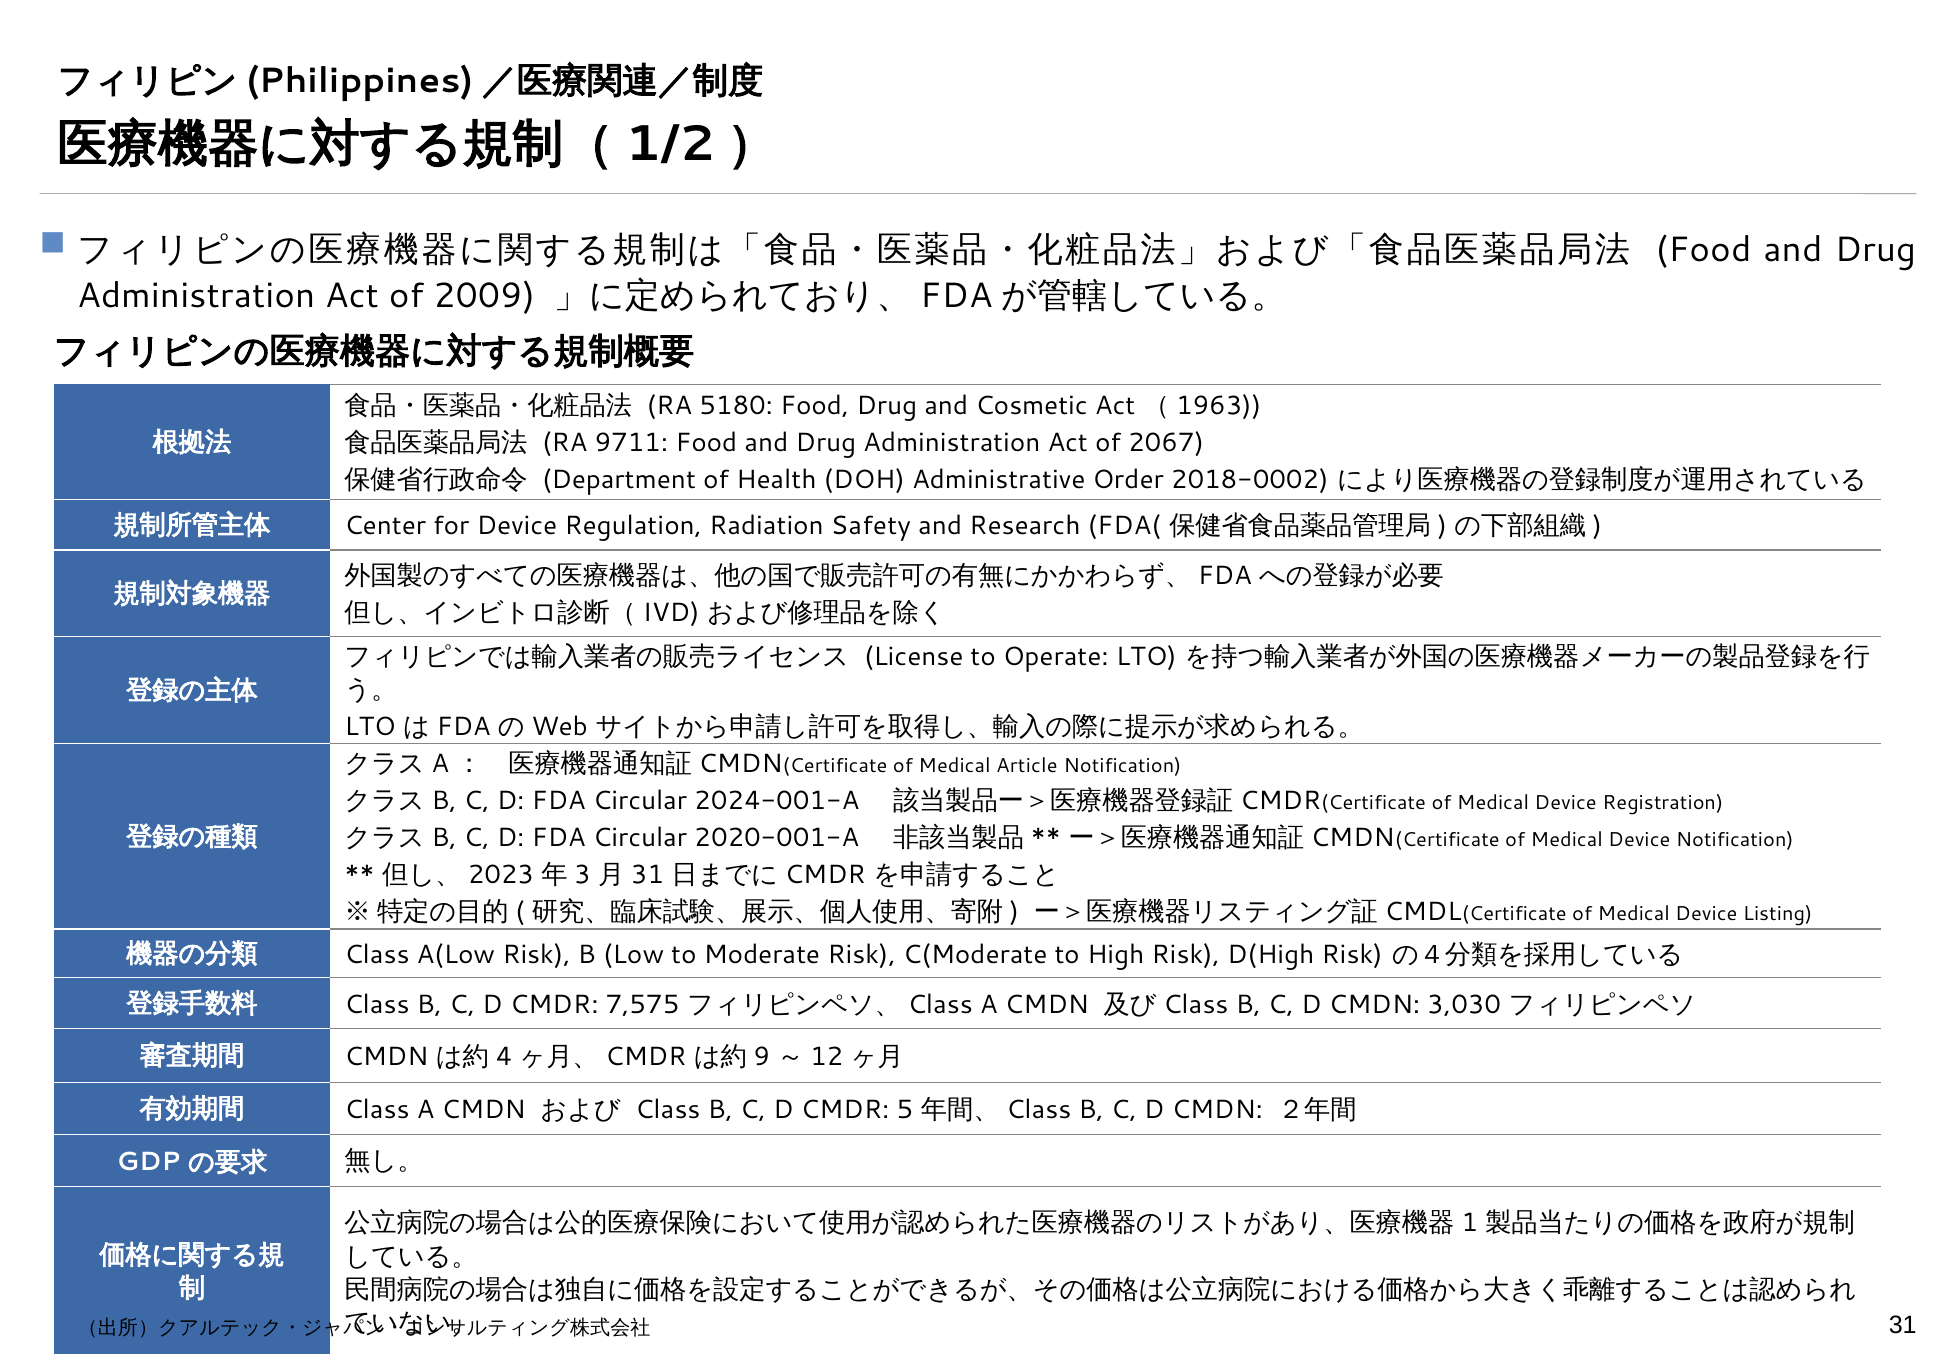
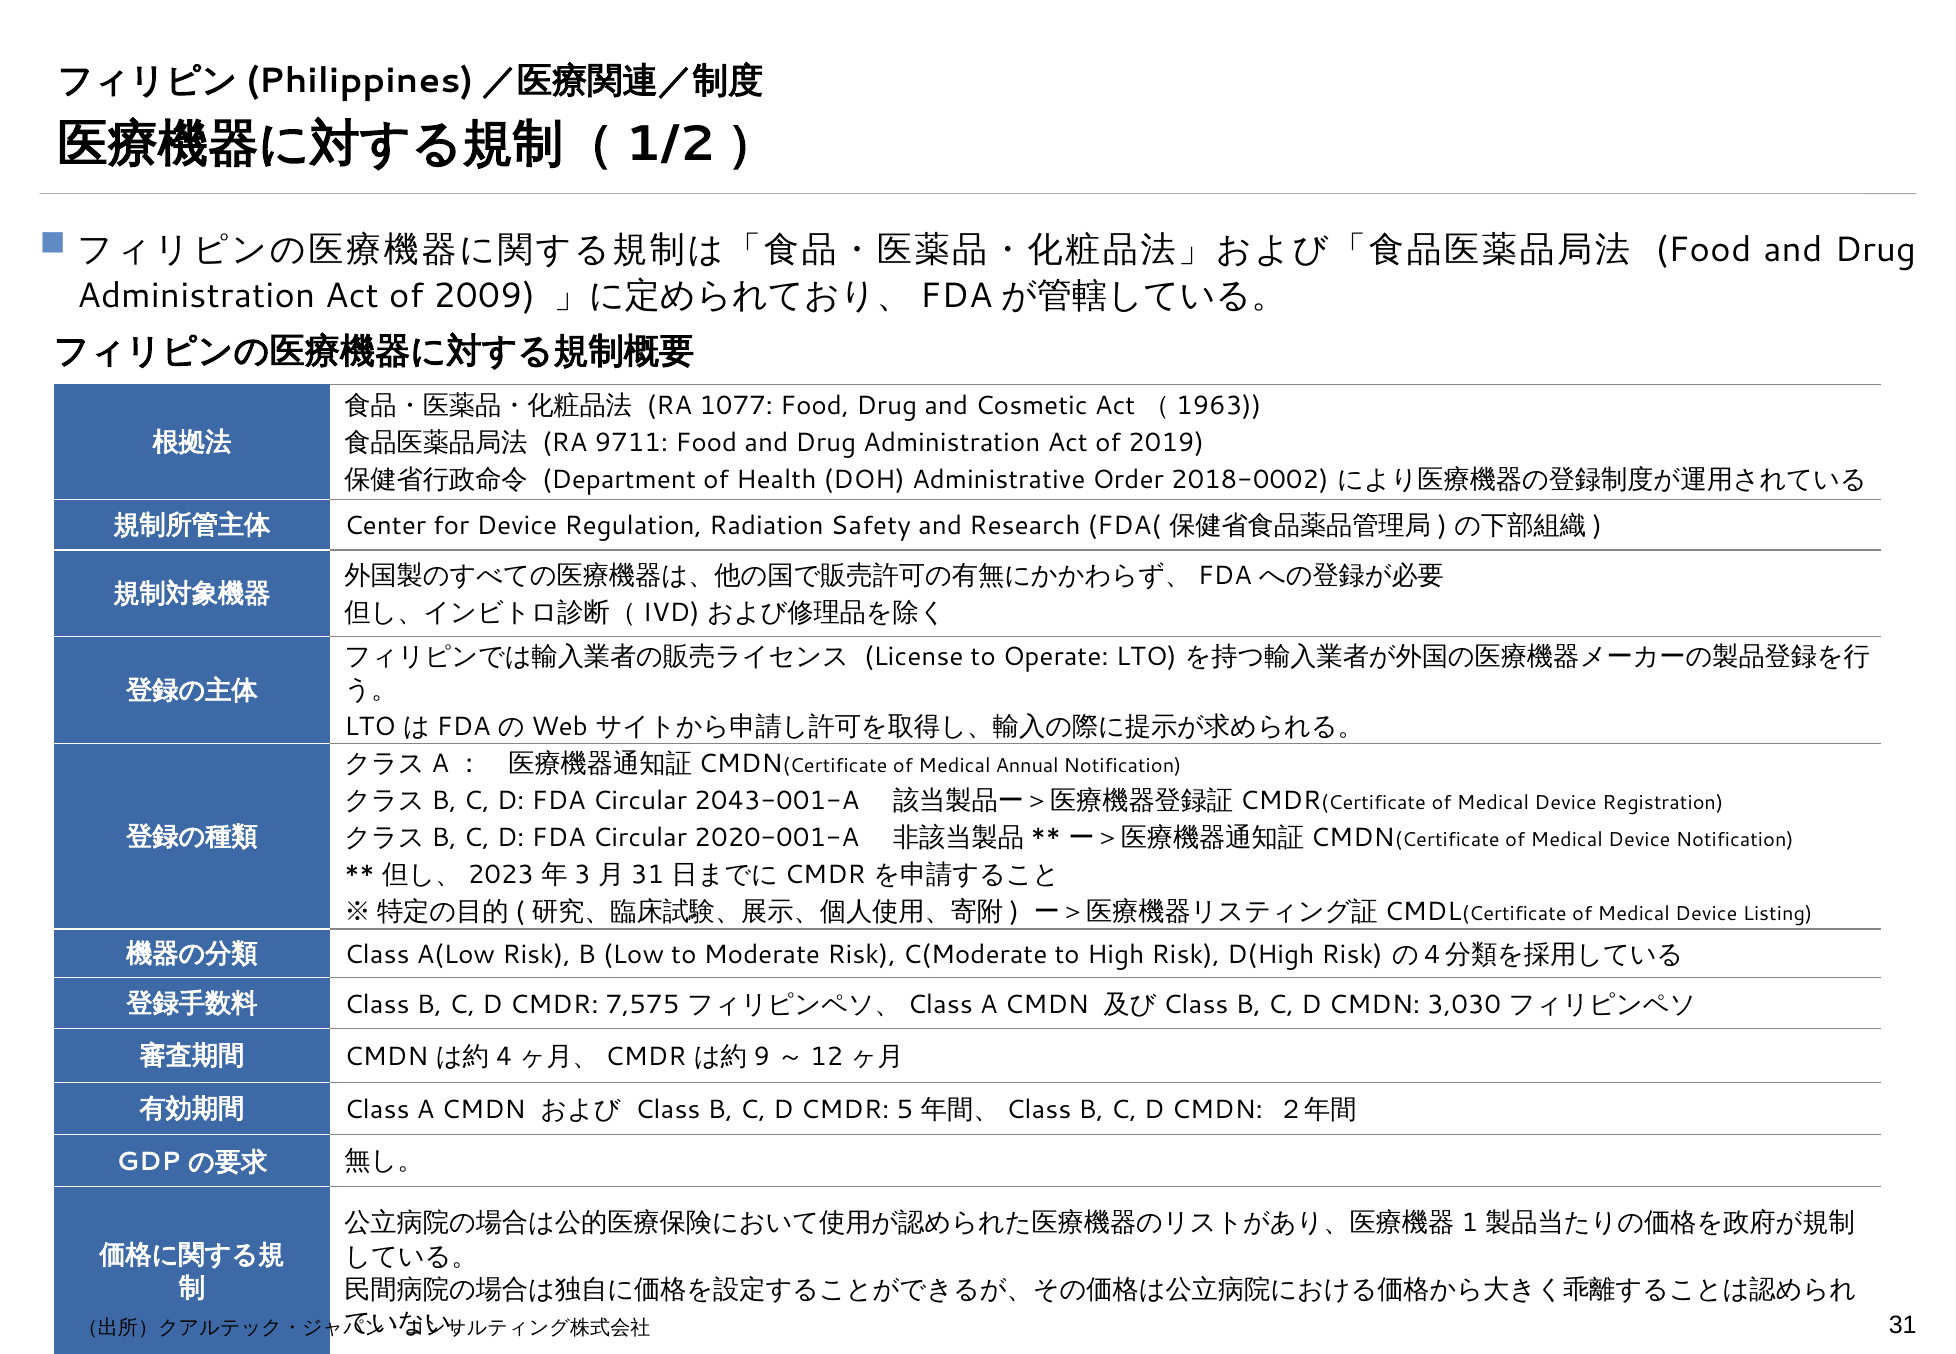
5180: 5180 -> 1077
2067: 2067 -> 2019
Article: Article -> Annual
2024-001-A: 2024-001-A -> 2043-001-A
